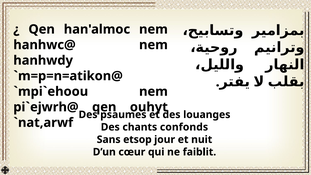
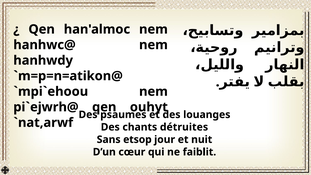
confonds: confonds -> détruites
